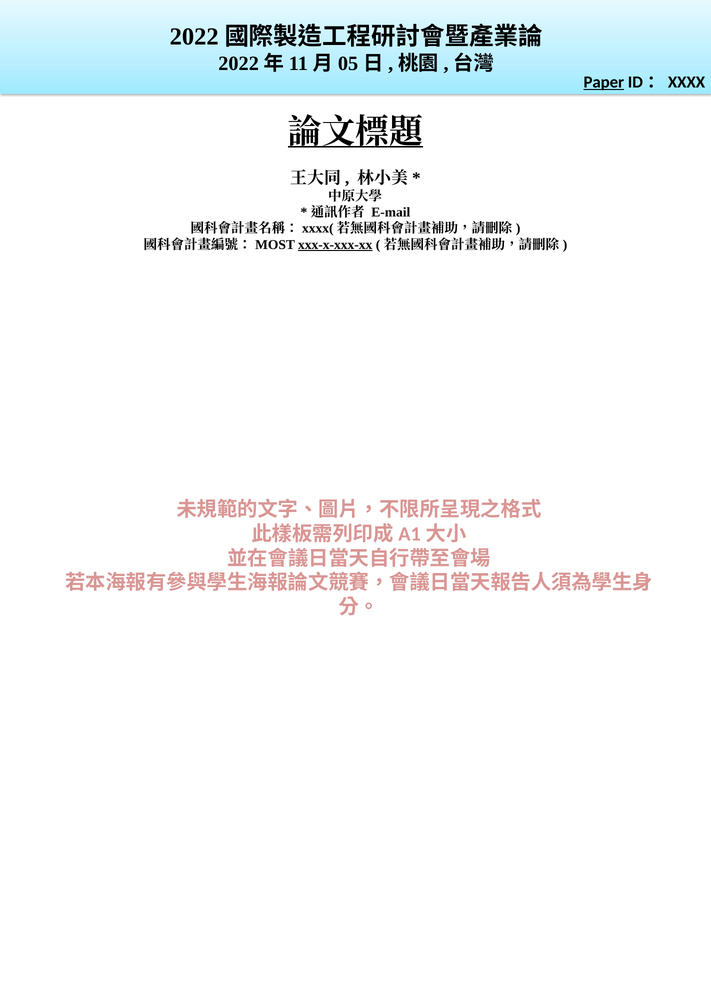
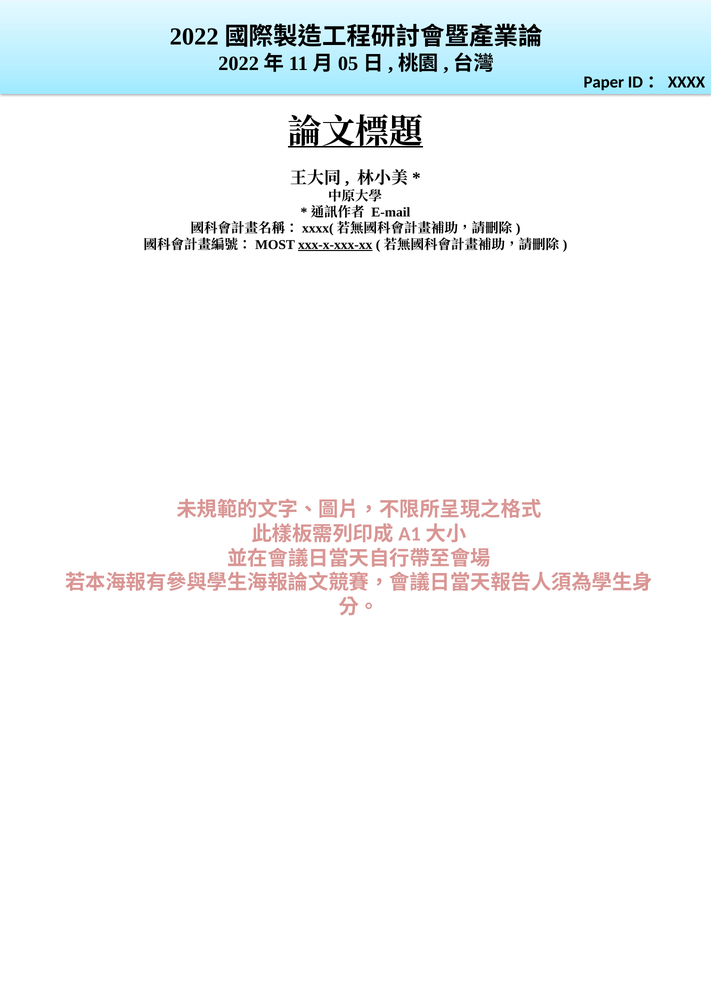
Paper underline: present -> none
